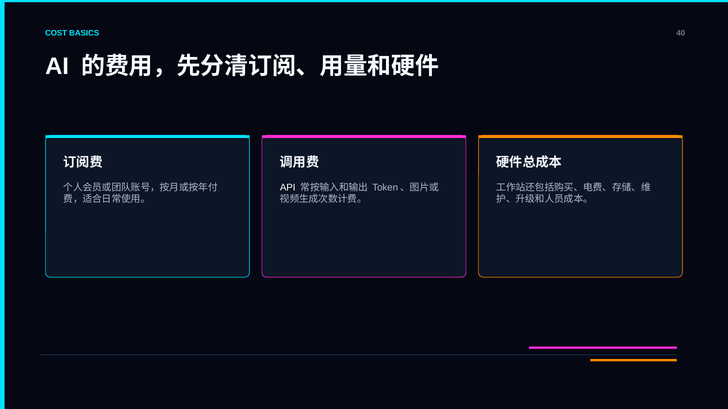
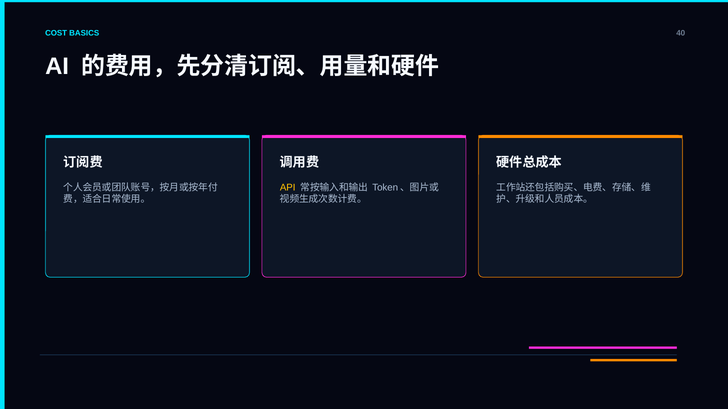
API colour: white -> yellow
